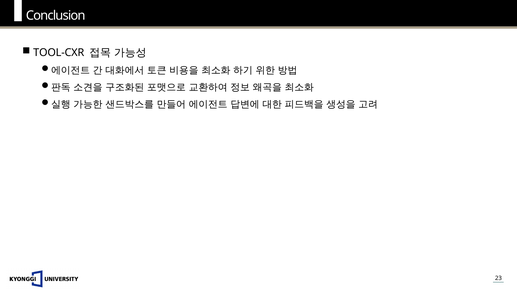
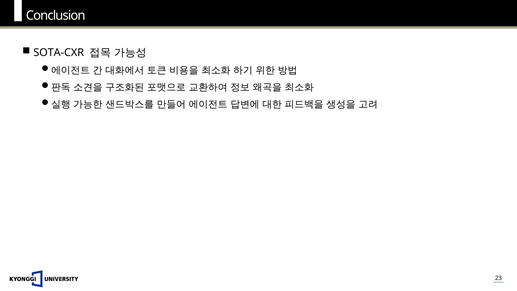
TOOL-CXR: TOOL-CXR -> SOTA-CXR
